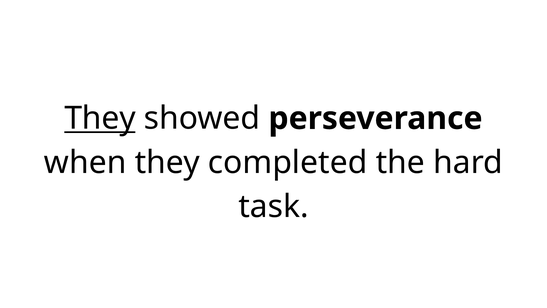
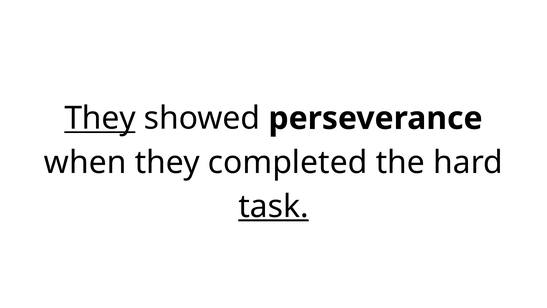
task underline: none -> present
